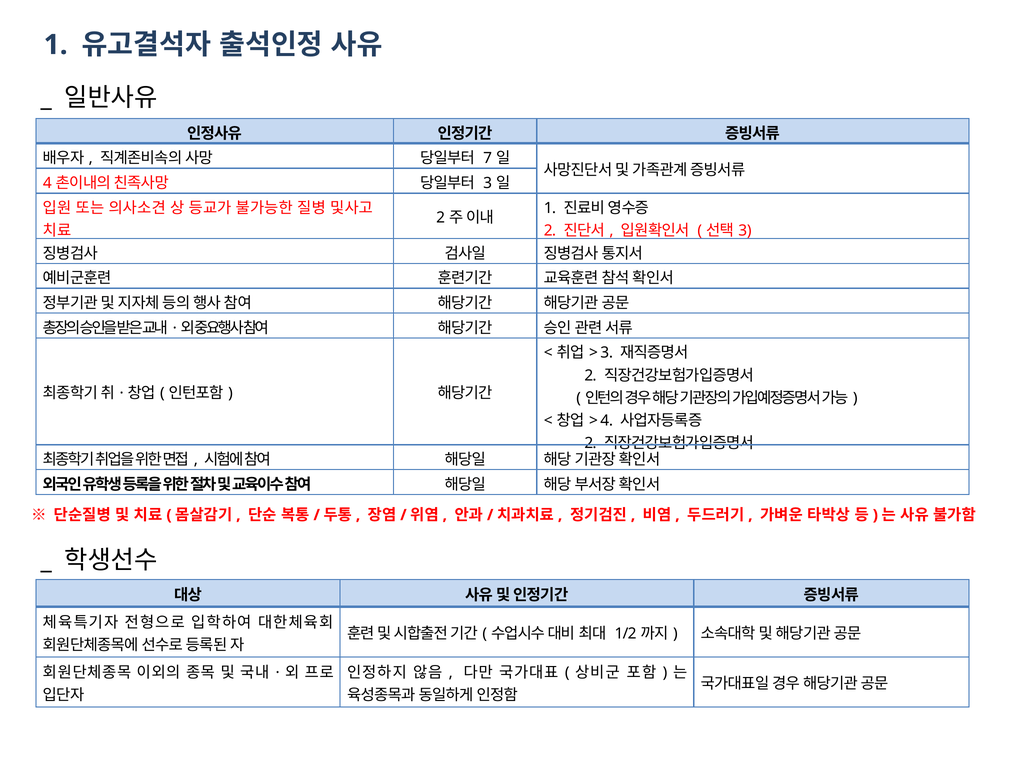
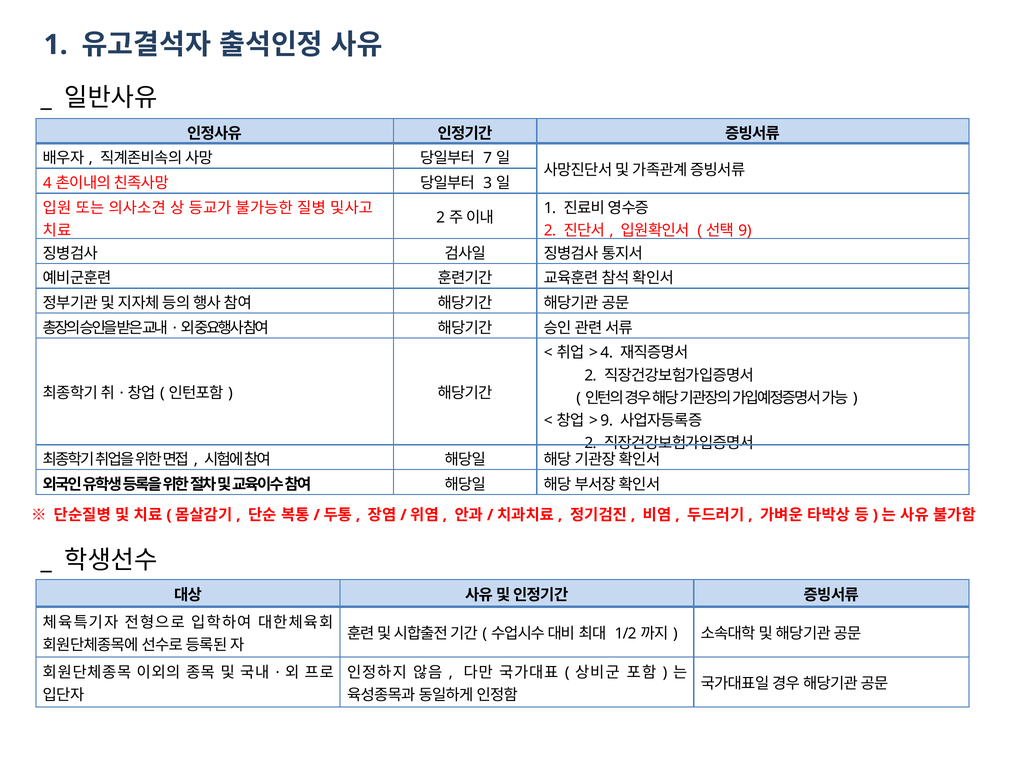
3 at (745, 231): 3 -> 9
3 at (607, 353): 3 -> 4
4 at (607, 421): 4 -> 9
